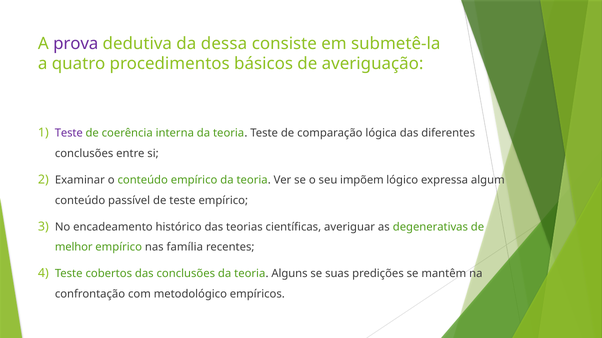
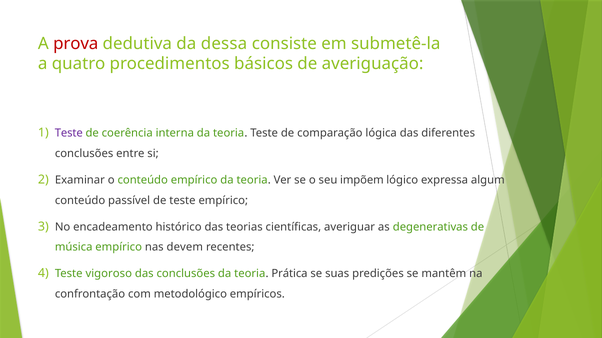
prova colour: purple -> red
melhor: melhor -> música
família: família -> devem
cobertos: cobertos -> vigoroso
Alguns: Alguns -> Prática
